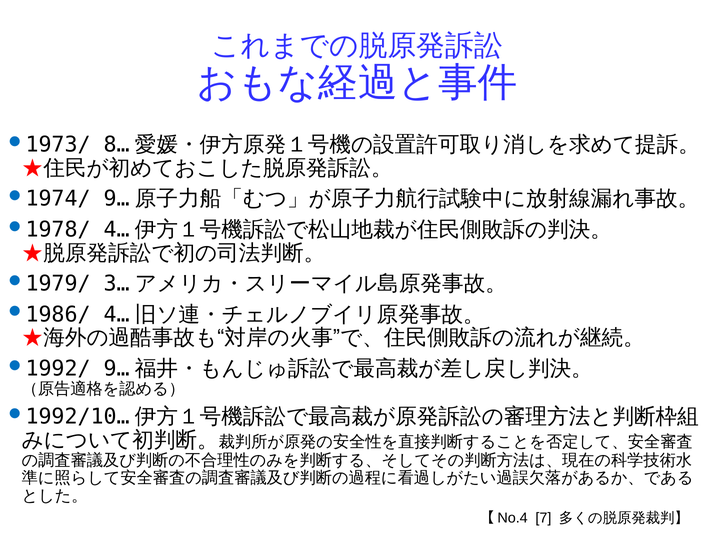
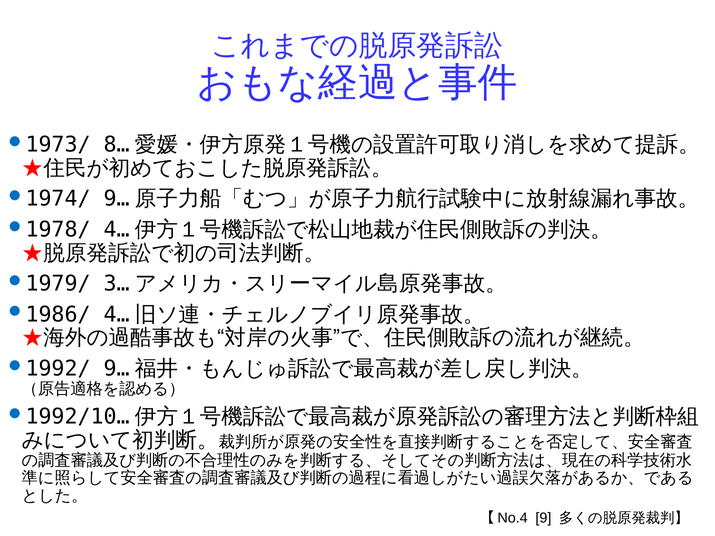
7: 7 -> 9
